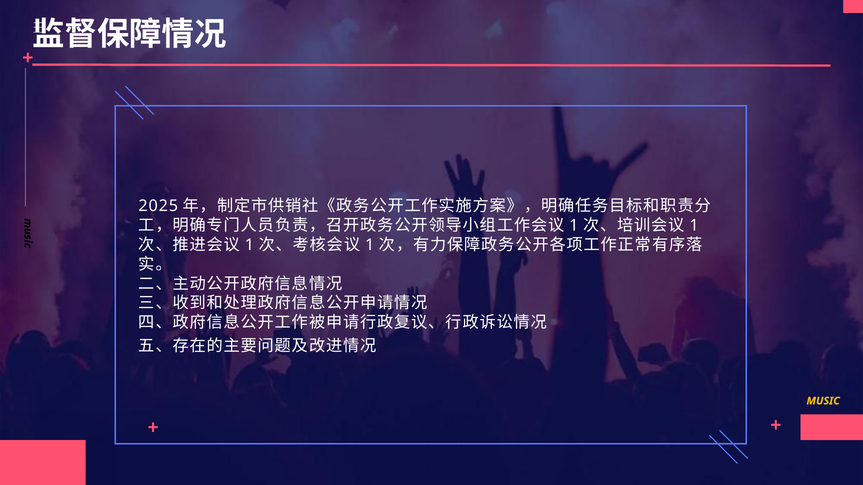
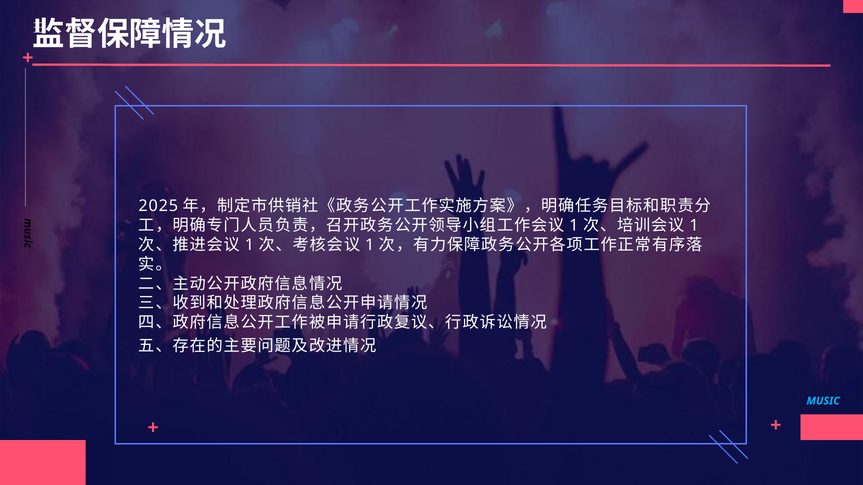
MUSIC colour: yellow -> light blue
